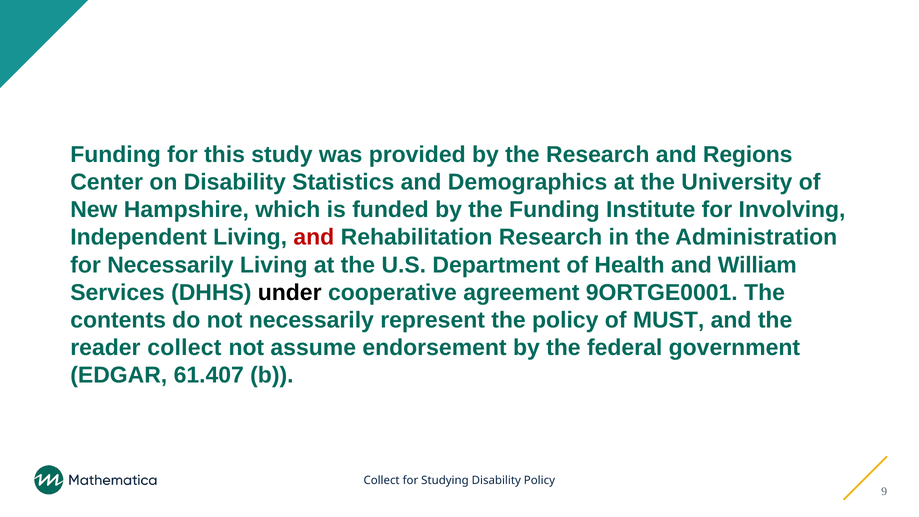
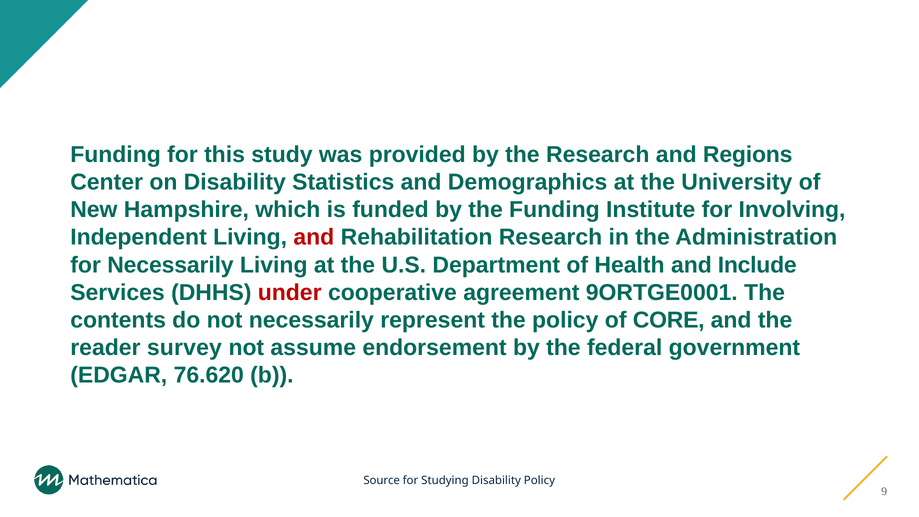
William: William -> Include
under colour: black -> red
MUST: MUST -> CORE
reader collect: collect -> survey
61.407: 61.407 -> 76.620
Collect at (382, 480): Collect -> Source
